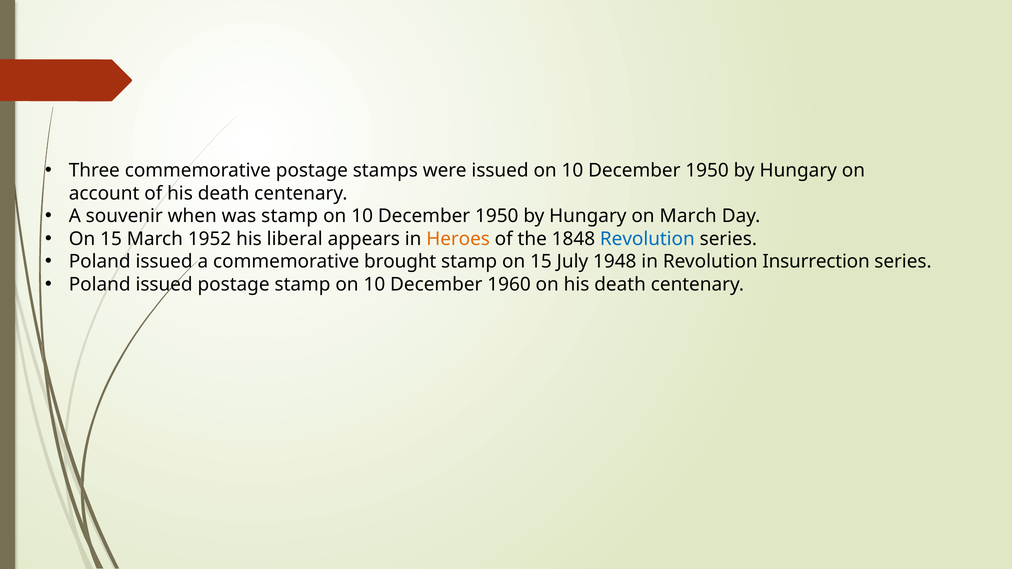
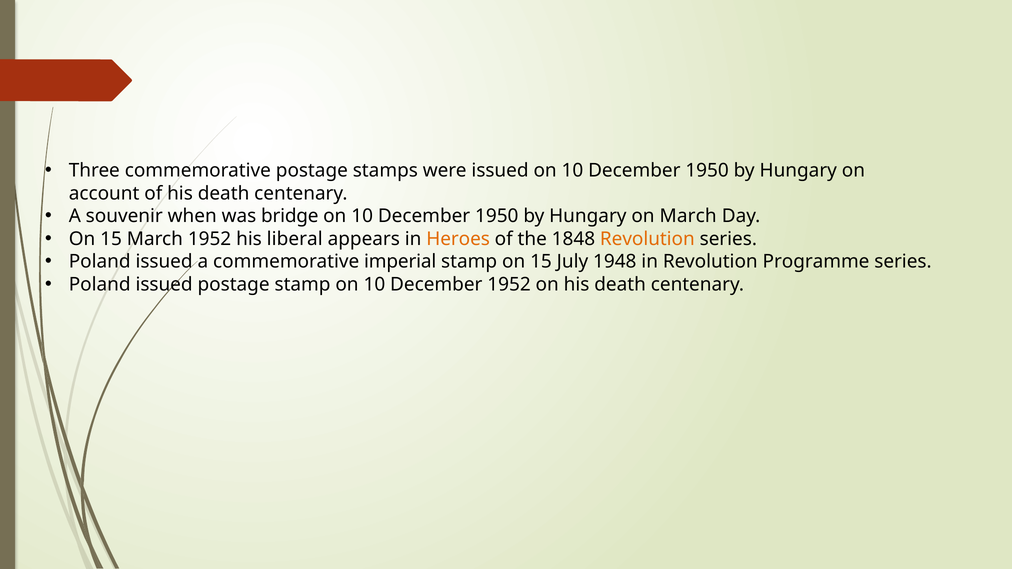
was stamp: stamp -> bridge
Revolution at (647, 239) colour: blue -> orange
brought: brought -> imperial
Insurrection: Insurrection -> Programme
December 1960: 1960 -> 1952
